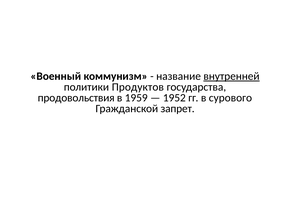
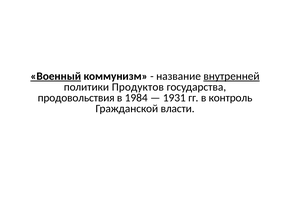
Военный underline: none -> present
1959: 1959 -> 1984
1952: 1952 -> 1931
сурового: сурового -> контроль
запрет: запрет -> власти
